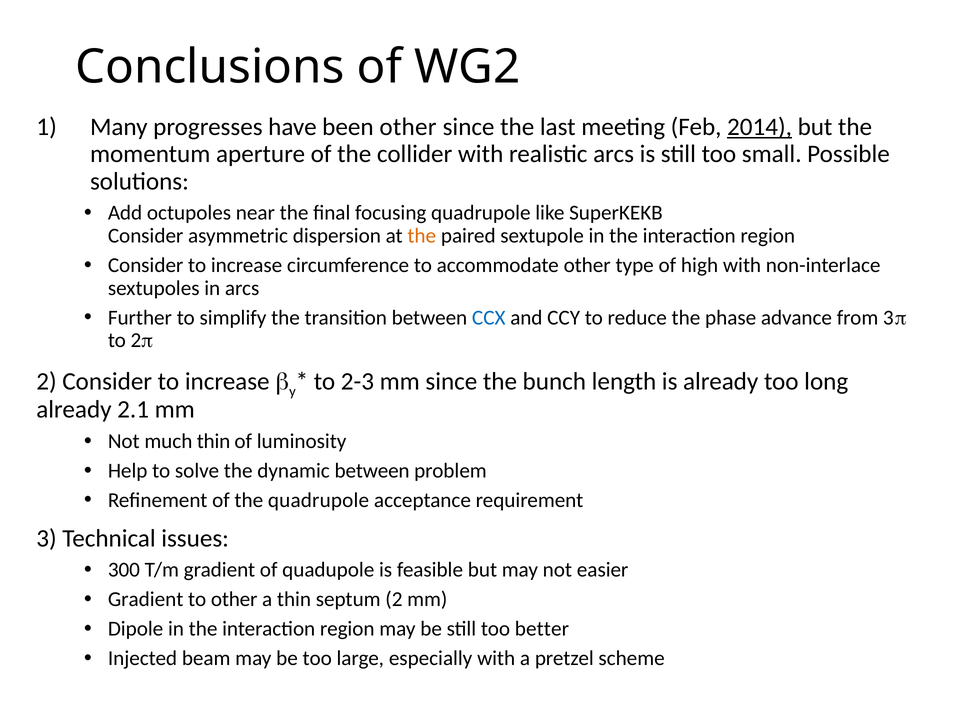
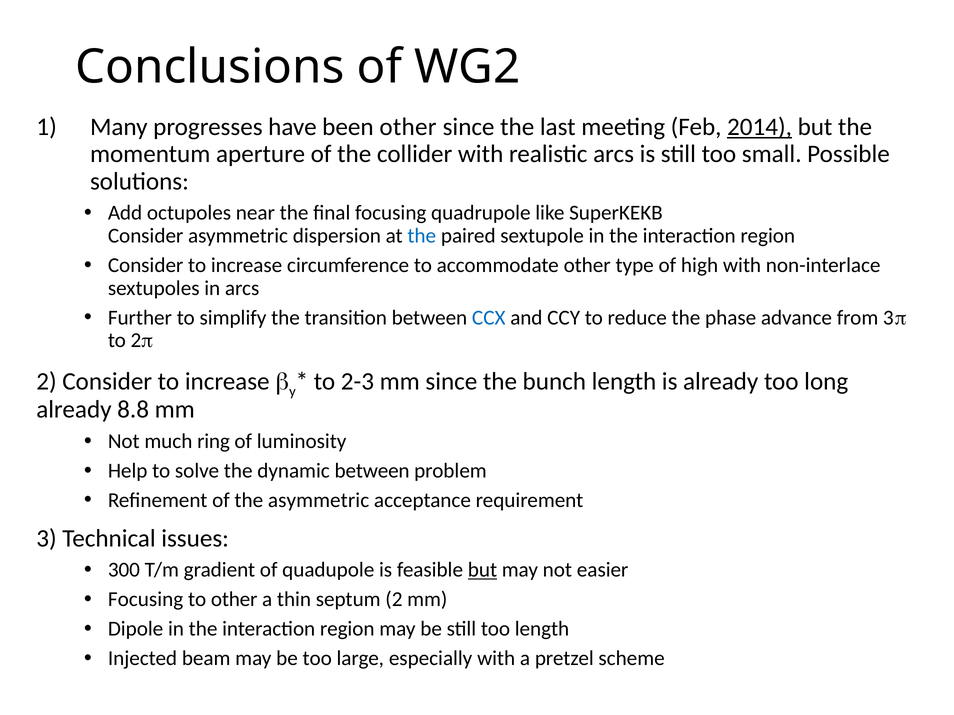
the at (422, 236) colour: orange -> blue
2.1: 2.1 -> 8.8
much thin: thin -> ring
the quadrupole: quadrupole -> asymmetric
but at (482, 570) underline: none -> present
Gradient at (146, 600): Gradient -> Focusing
too better: better -> length
